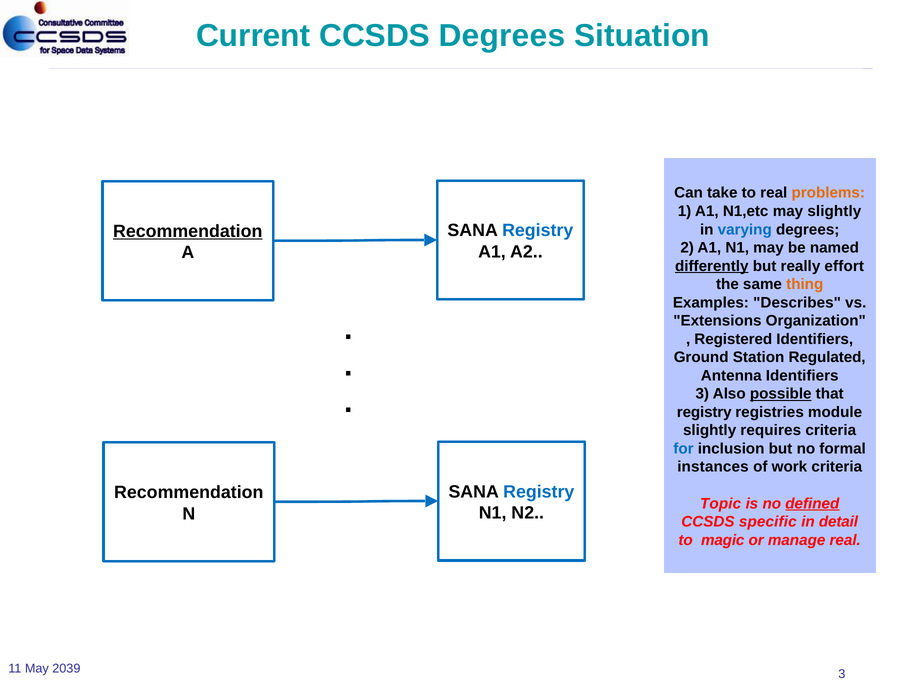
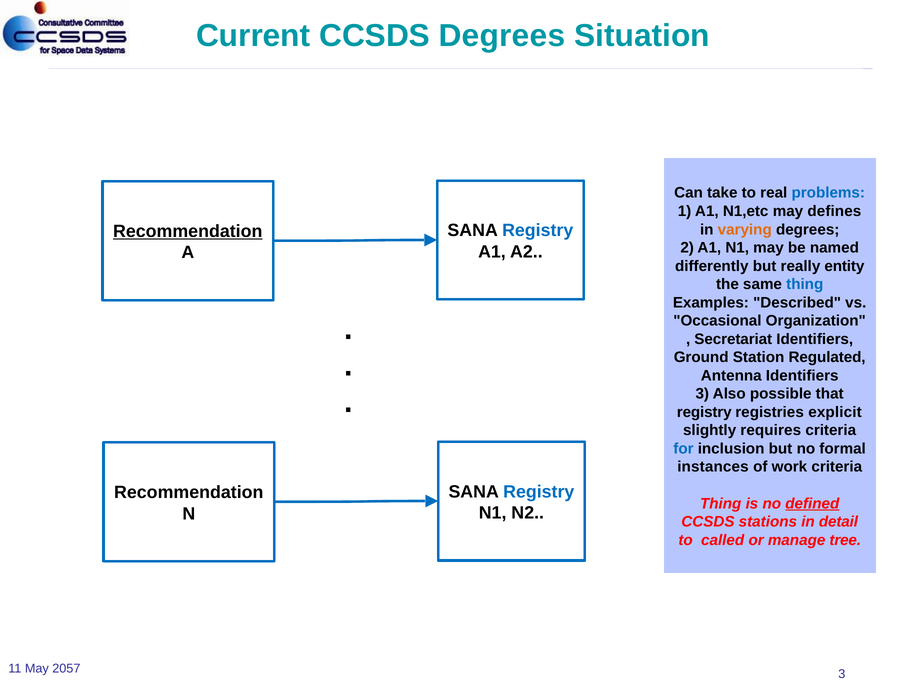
problems colour: orange -> blue
may slightly: slightly -> defines
varying colour: blue -> orange
differently underline: present -> none
effort: effort -> entity
thing at (805, 285) colour: orange -> blue
Describes: Describes -> Described
Extensions: Extensions -> Occasional
Registered: Registered -> Secretariat
possible underline: present -> none
module: module -> explicit
Topic at (721, 504): Topic -> Thing
specific: specific -> stations
magic: magic -> called
manage real: real -> tree
2039: 2039 -> 2057
